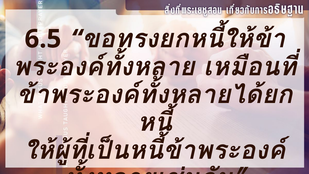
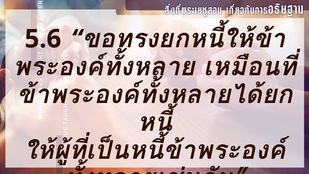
6.5: 6.5 -> 5.6
